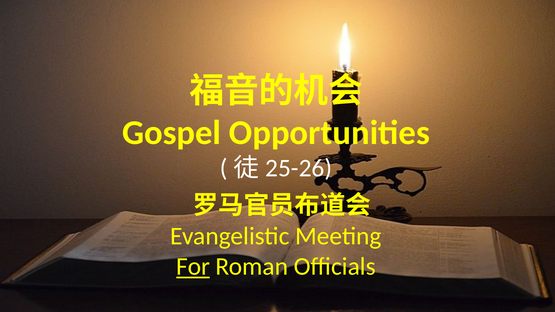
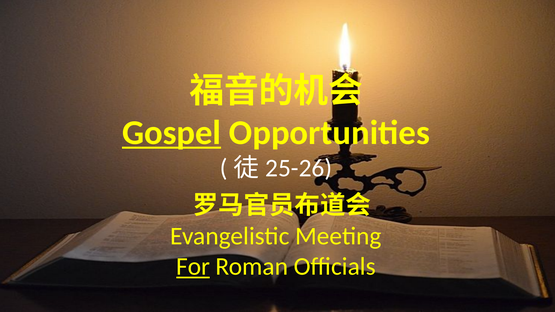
Gospel underline: none -> present
